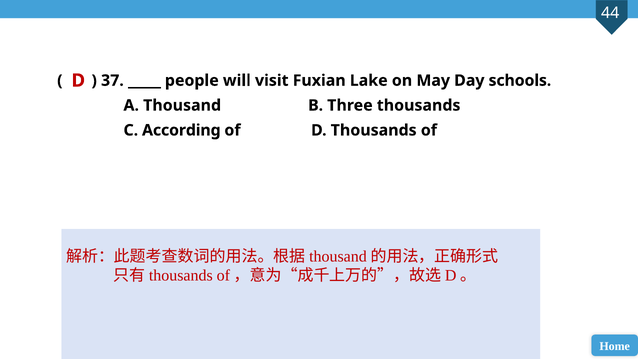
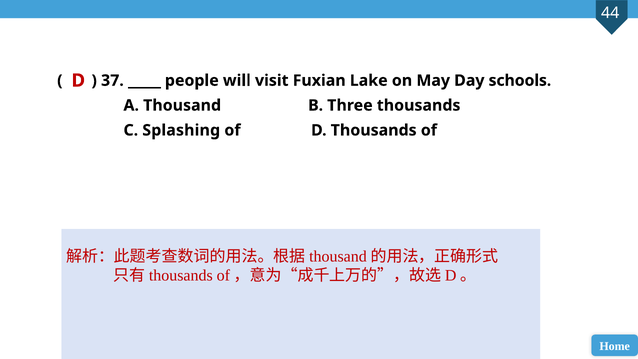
According: According -> Splashing
